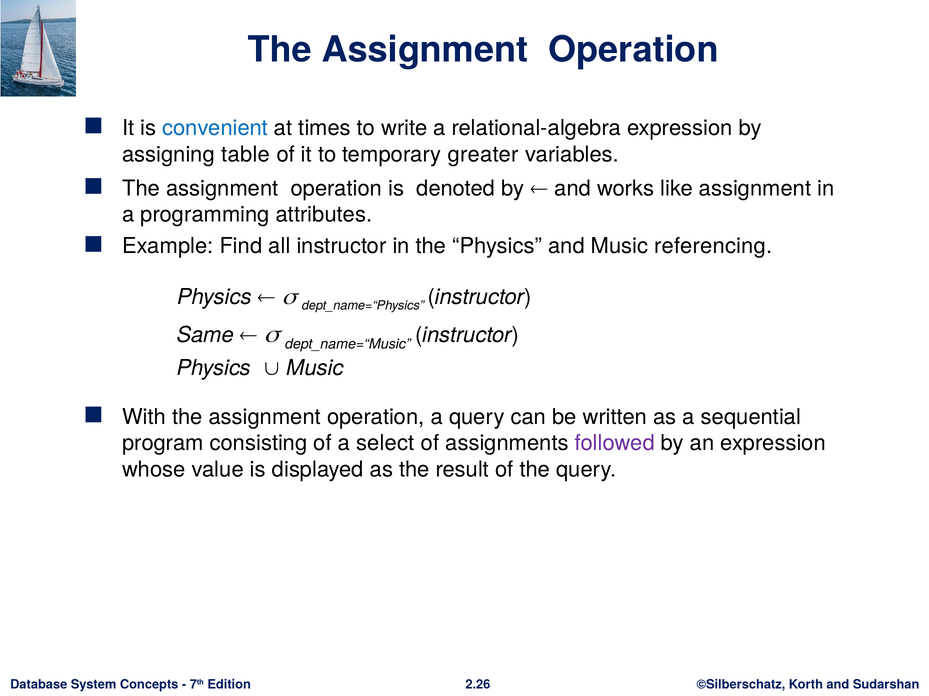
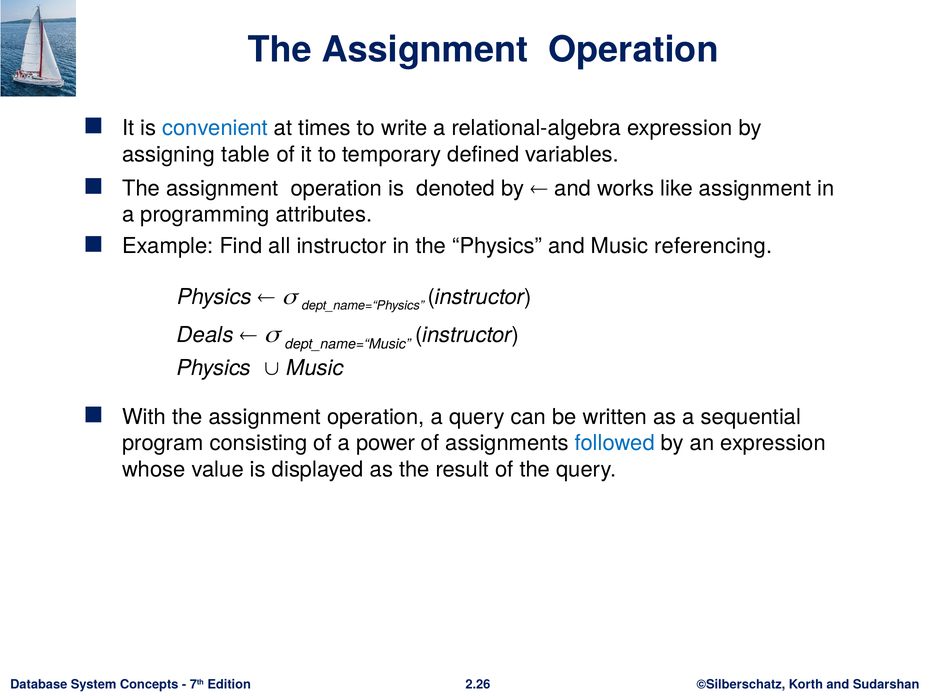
greater: greater -> defined
Same: Same -> Deals
select: select -> power
followed colour: purple -> blue
